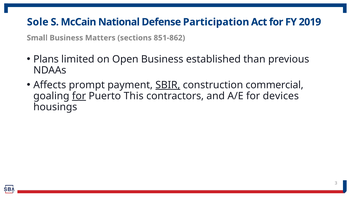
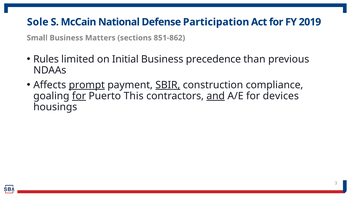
Plans: Plans -> Rules
Open: Open -> Initial
established: established -> precedence
prompt underline: none -> present
commercial: commercial -> compliance
and underline: none -> present
